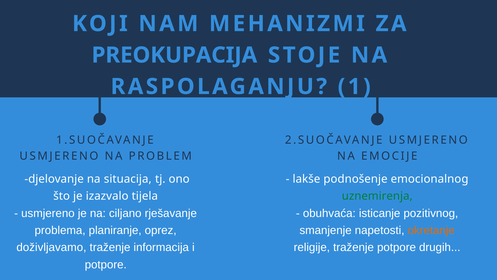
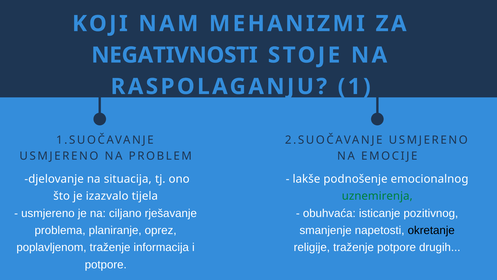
PREOKUPACIJA: PREOKUPACIJA -> NEGATIVNOSTI
okretanje colour: orange -> black
doživljavamo: doživljavamo -> poplavljenom
